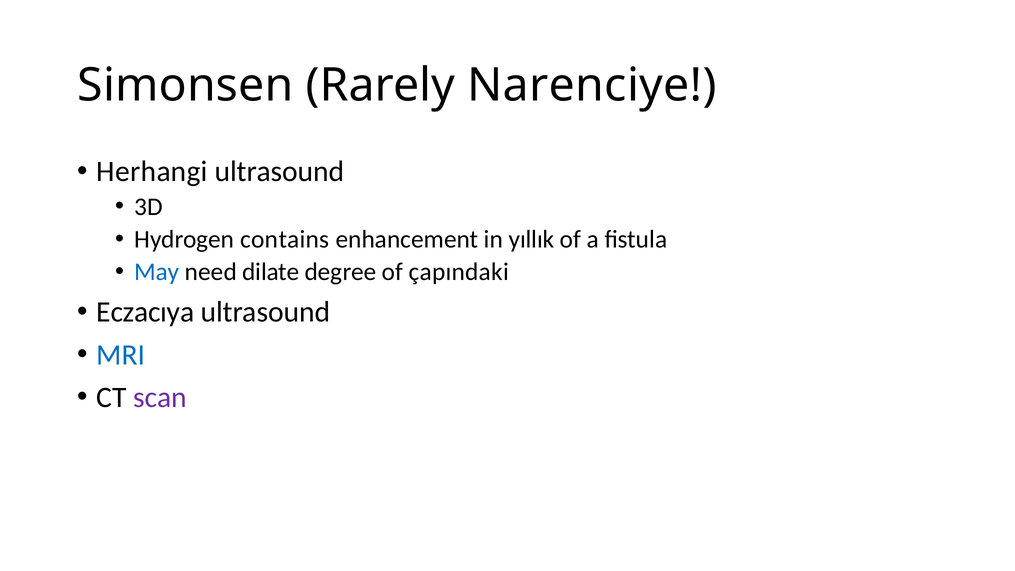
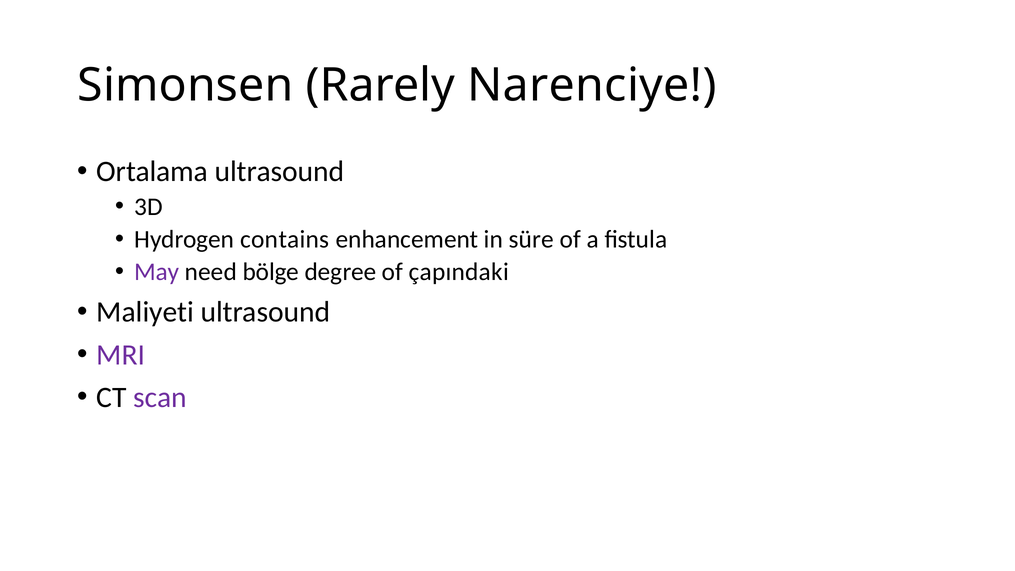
Herhangi: Herhangi -> Ortalama
yıllık: yıllık -> süre
May colour: blue -> purple
dilate: dilate -> bölge
Eczacıya: Eczacıya -> Maliyeti
MRI colour: blue -> purple
